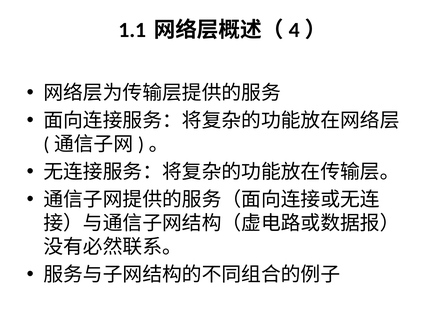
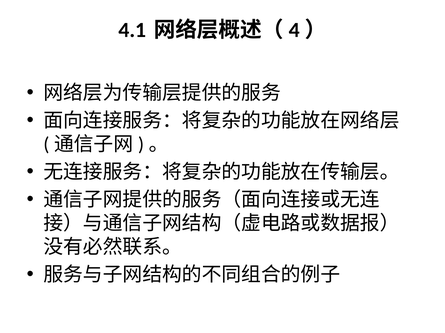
1.1: 1.1 -> 4.1
